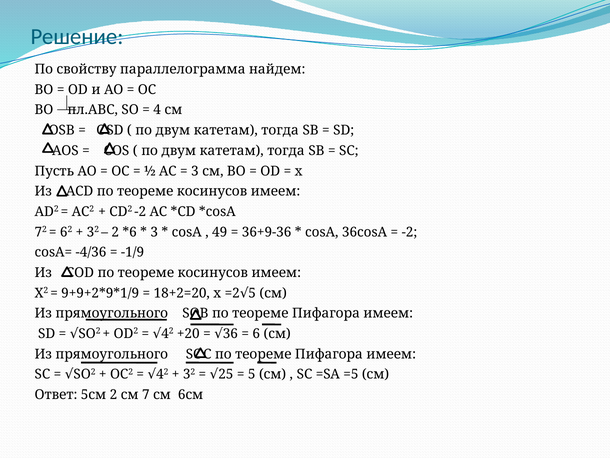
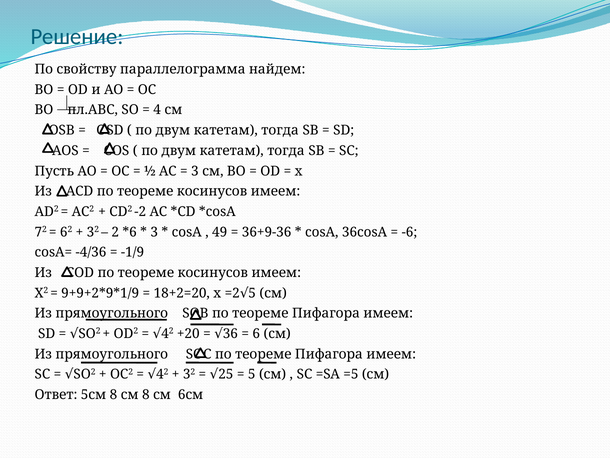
-2 at (409, 232): -2 -> -6
5см 2: 2 -> 8
см 7: 7 -> 8
